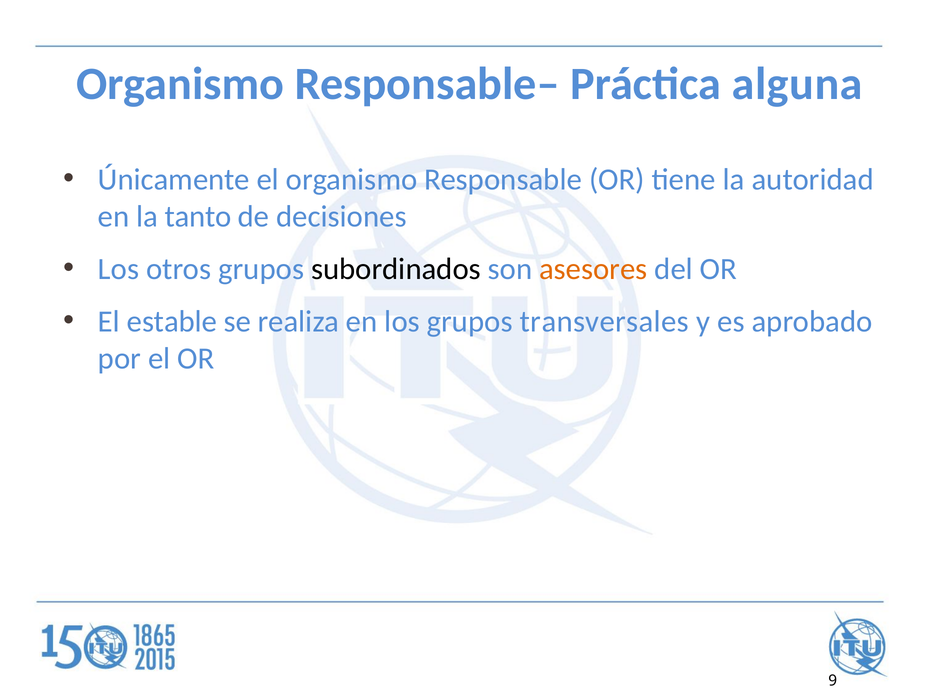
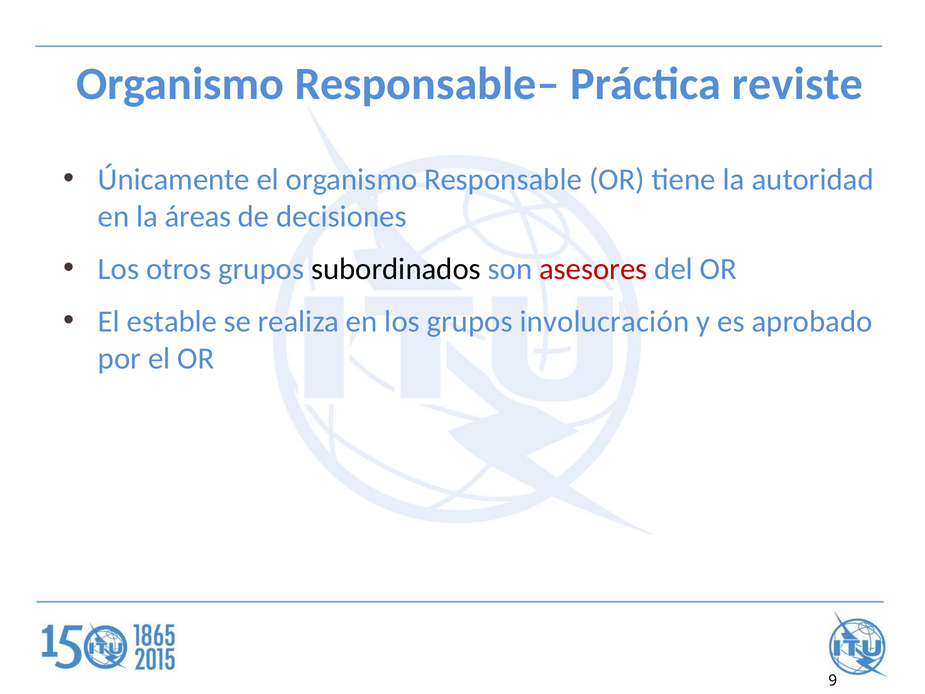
alguna: alguna -> reviste
tanto: tanto -> áreas
asesores colour: orange -> red
transversales: transversales -> involucración
